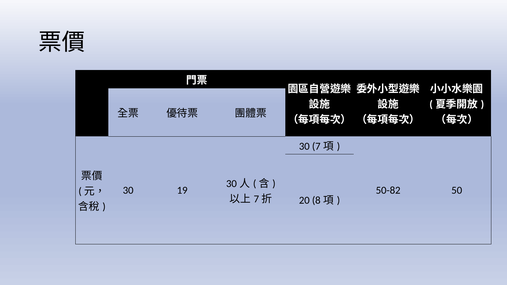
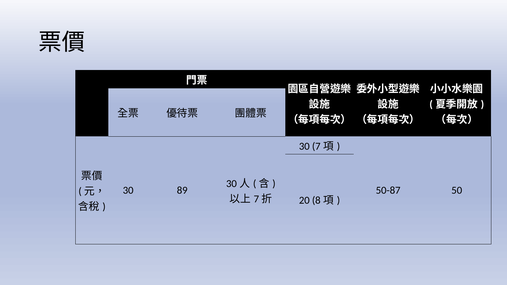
19: 19 -> 89
50-82: 50-82 -> 50-87
